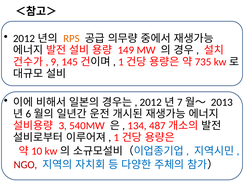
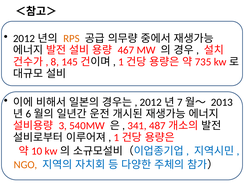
149: 149 -> 467
9: 9 -> 8
134: 134 -> 341
NGO colour: red -> orange
